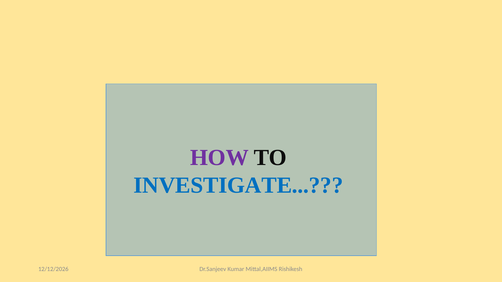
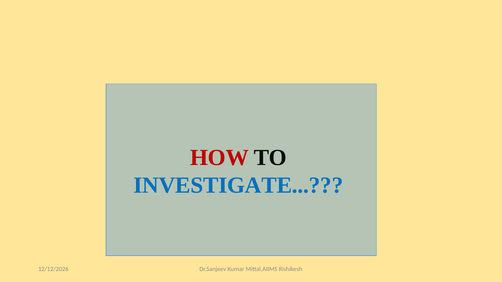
HOW colour: purple -> red
